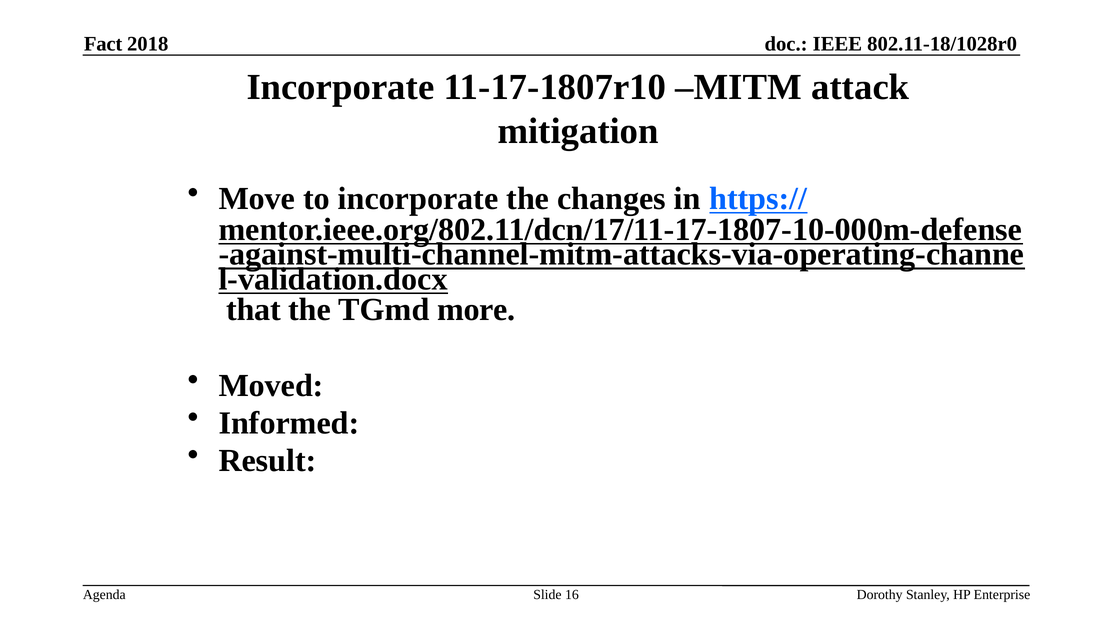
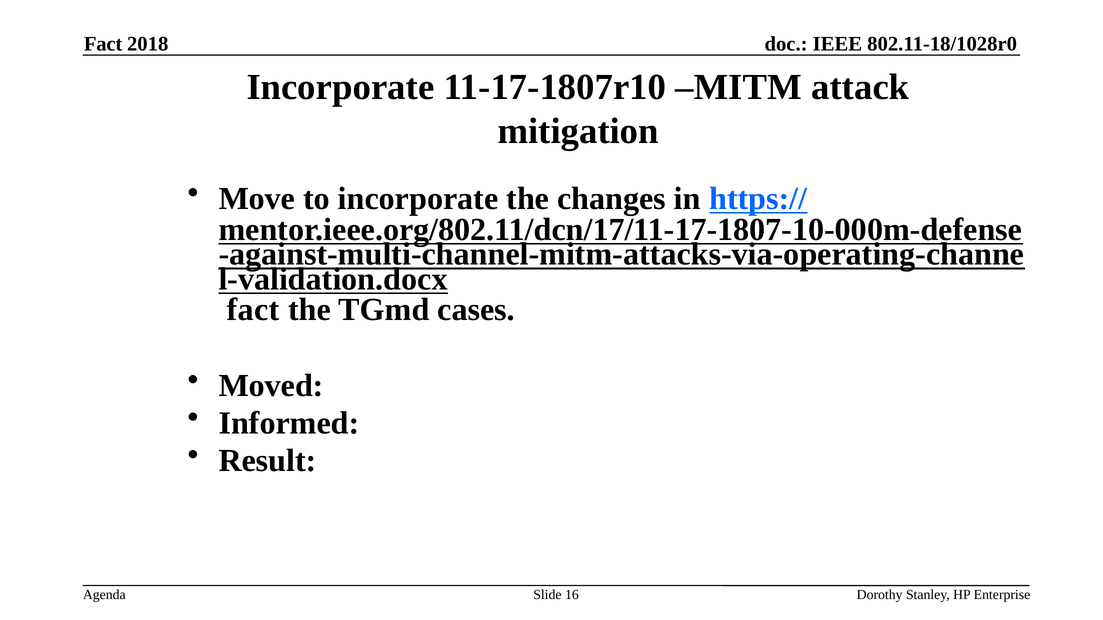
that at (254, 310): that -> fact
more: more -> cases
